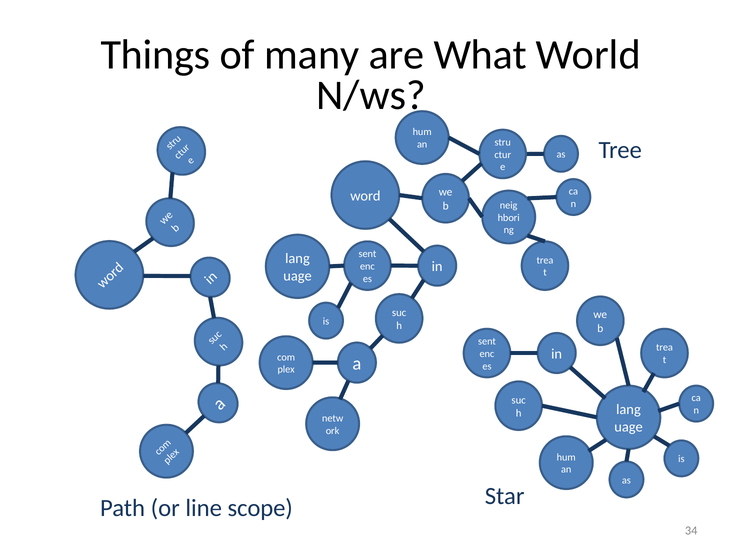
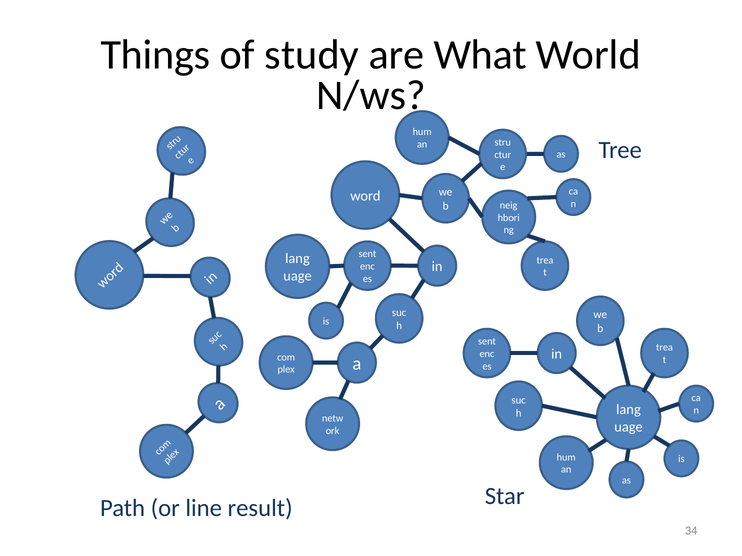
many: many -> study
scope: scope -> result
